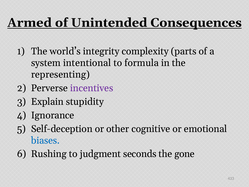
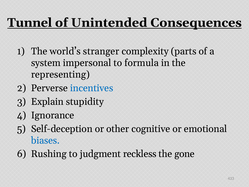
Armed: Armed -> Tunnel
integrity: integrity -> stranger
intentional: intentional -> impersonal
incentives colour: purple -> blue
seconds: seconds -> reckless
